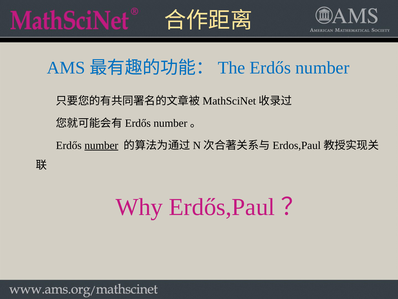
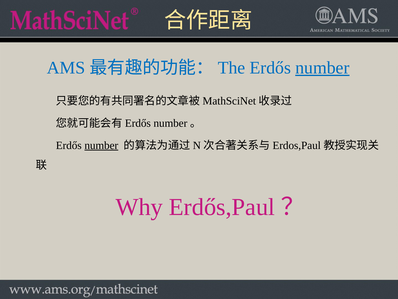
number at (322, 68) underline: none -> present
